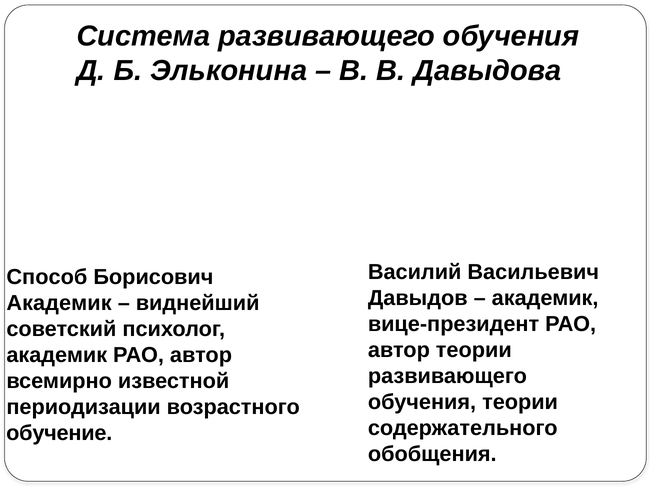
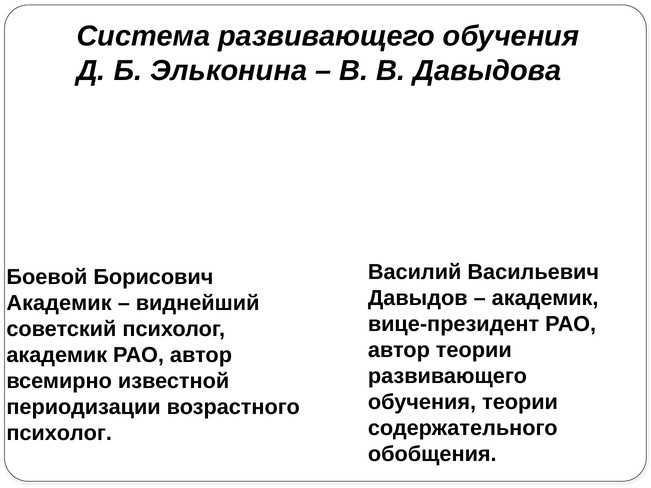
Способ: Способ -> Боевой
обучение at (59, 433): обучение -> психолог
